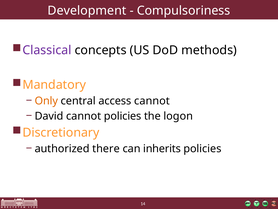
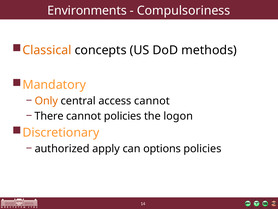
Development: Development -> Environments
Classical colour: purple -> orange
David: David -> There
there: there -> apply
inherits: inherits -> options
